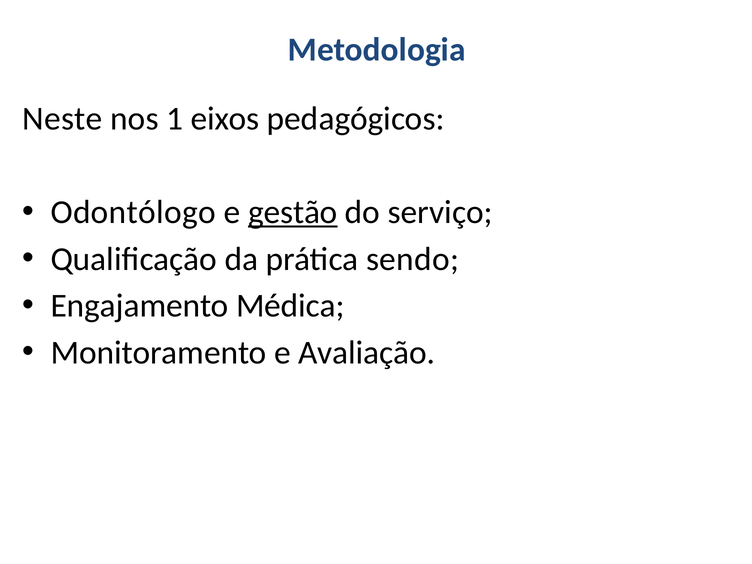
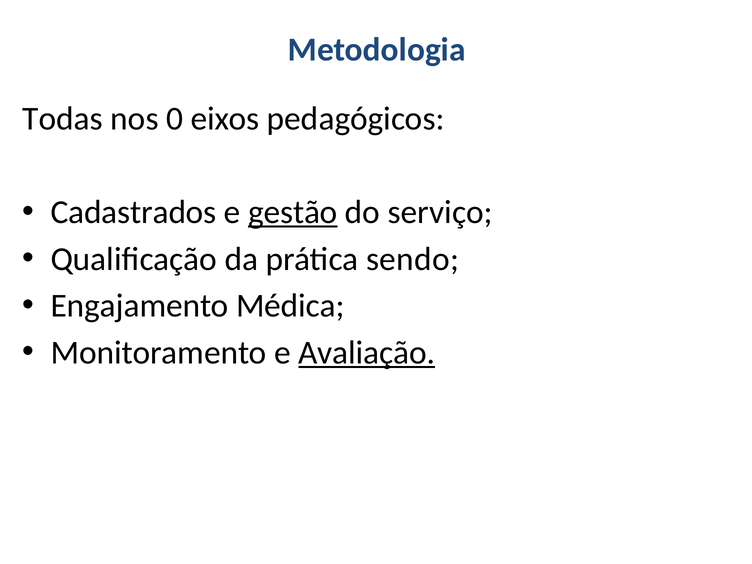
Neste: Neste -> Todas
1: 1 -> 0
Odontólogo: Odontólogo -> Cadastrados
Avaliação underline: none -> present
